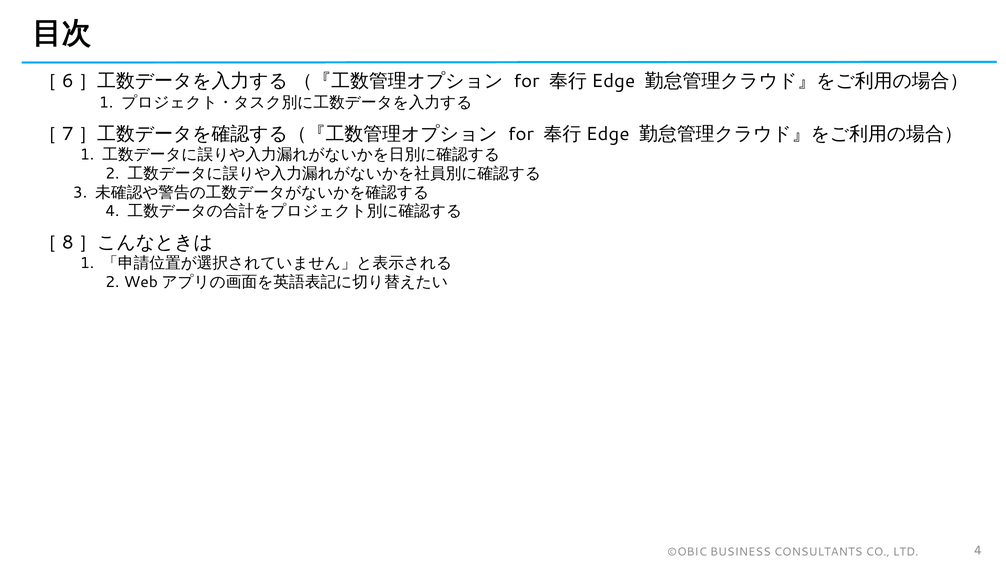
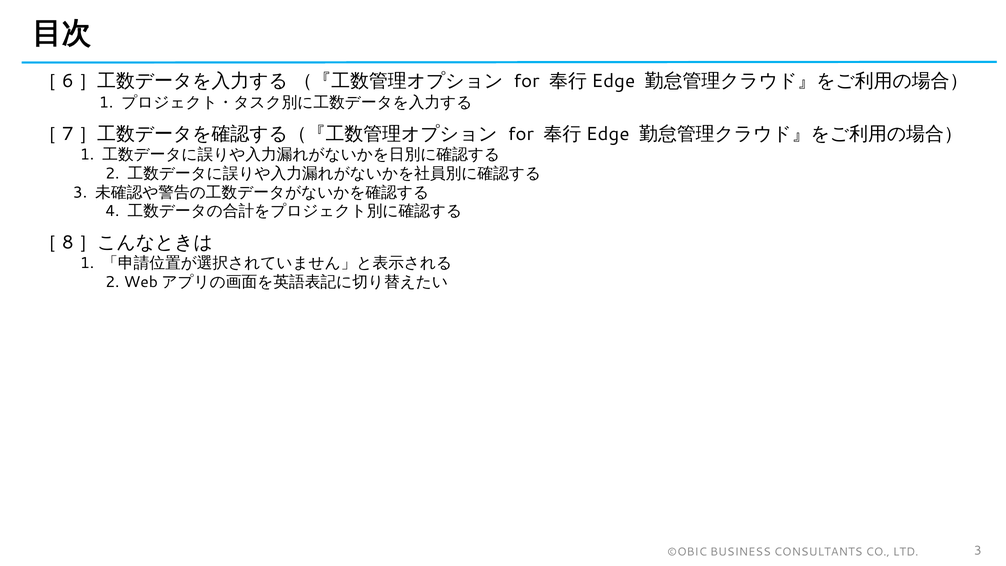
LTD 4: 4 -> 3
